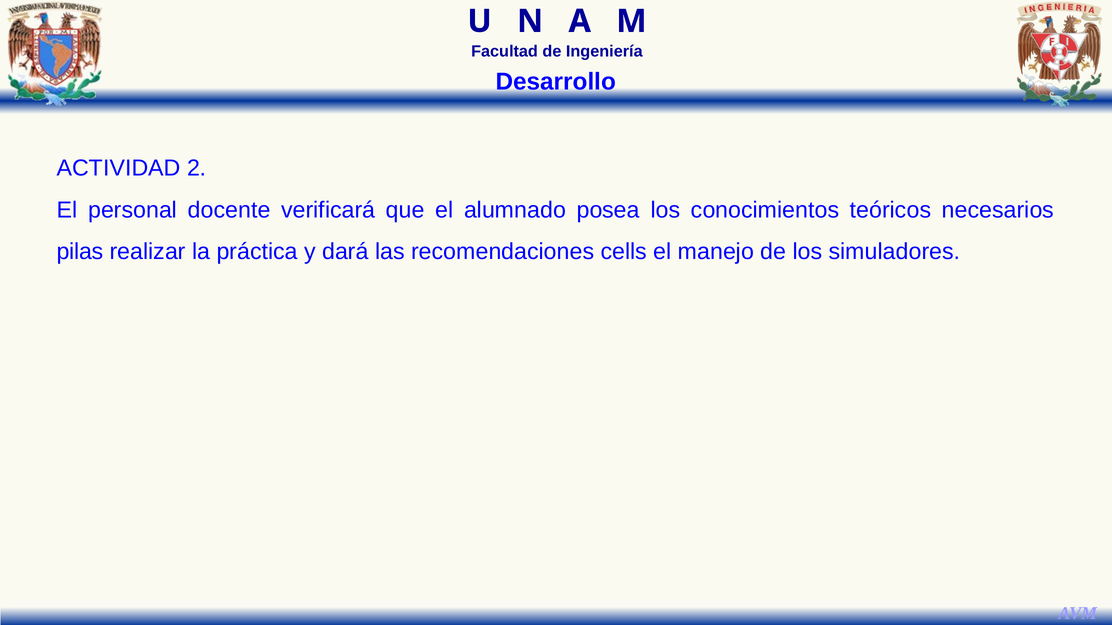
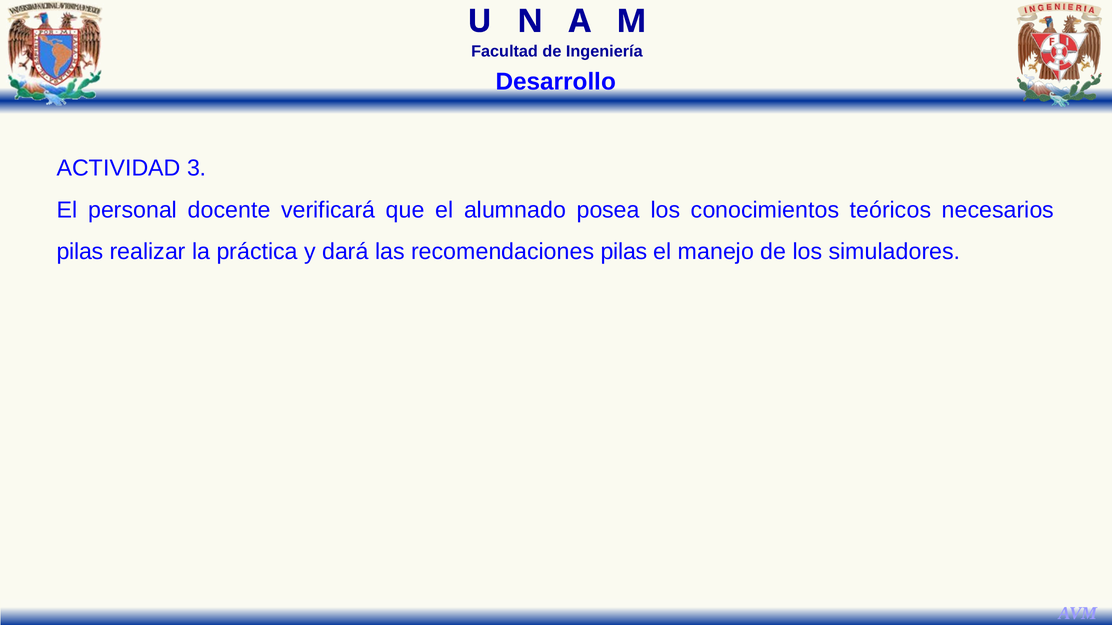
2: 2 -> 3
recomendaciones cells: cells -> pilas
